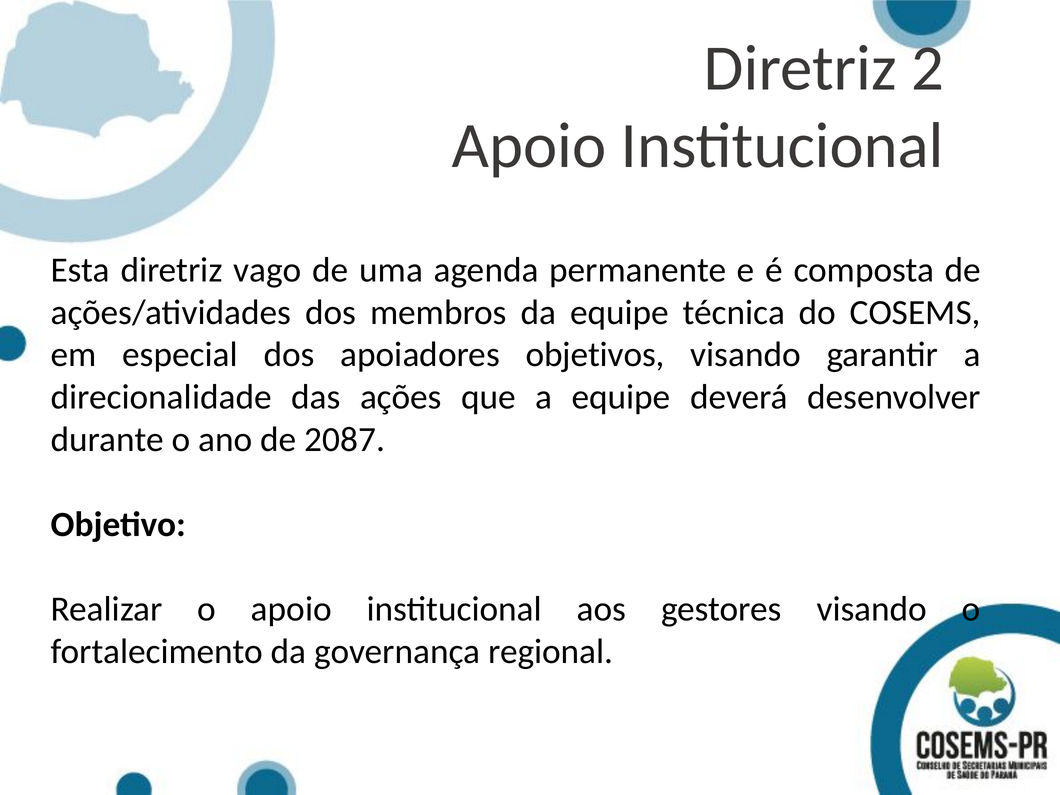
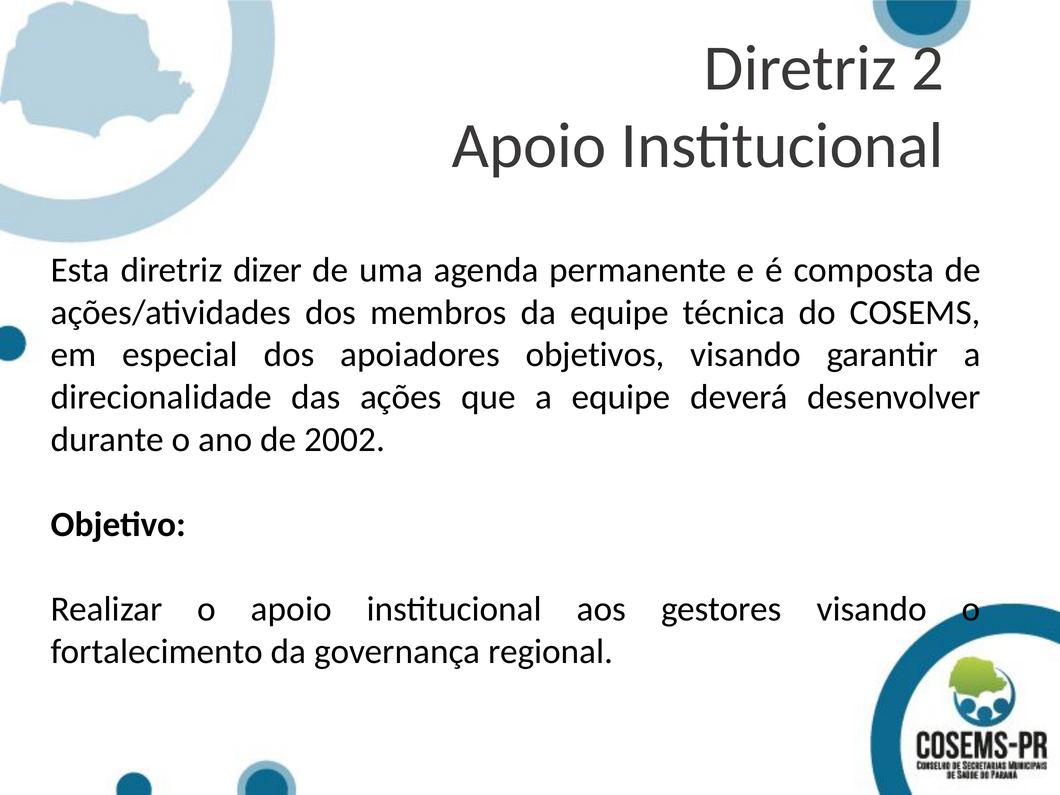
vago: vago -> dizer
2087: 2087 -> 2002
